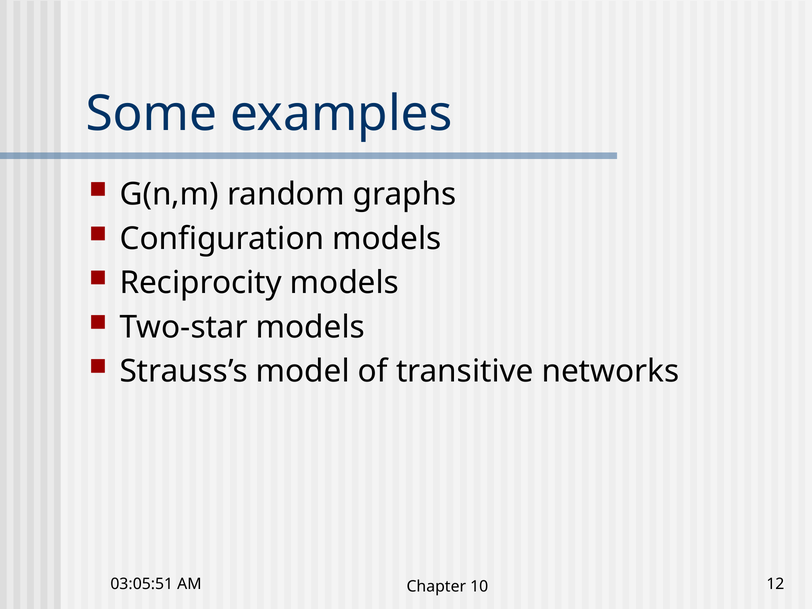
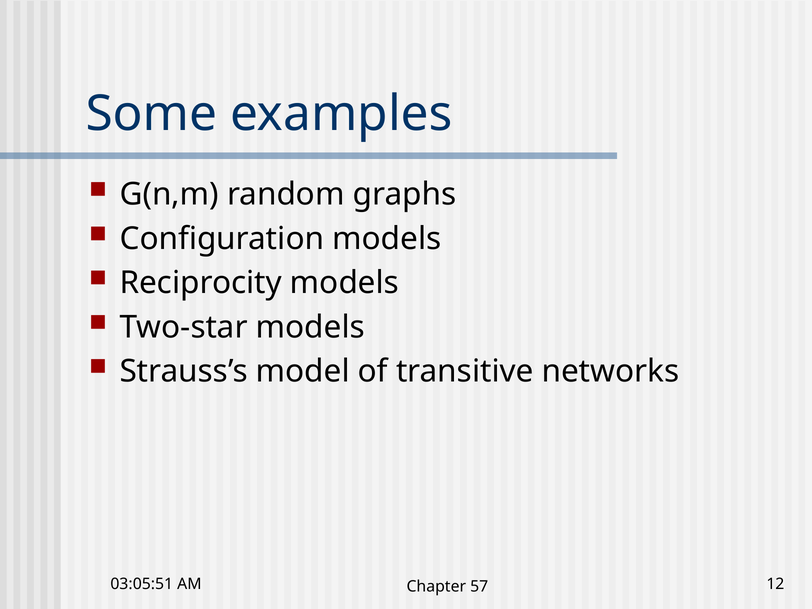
10: 10 -> 57
